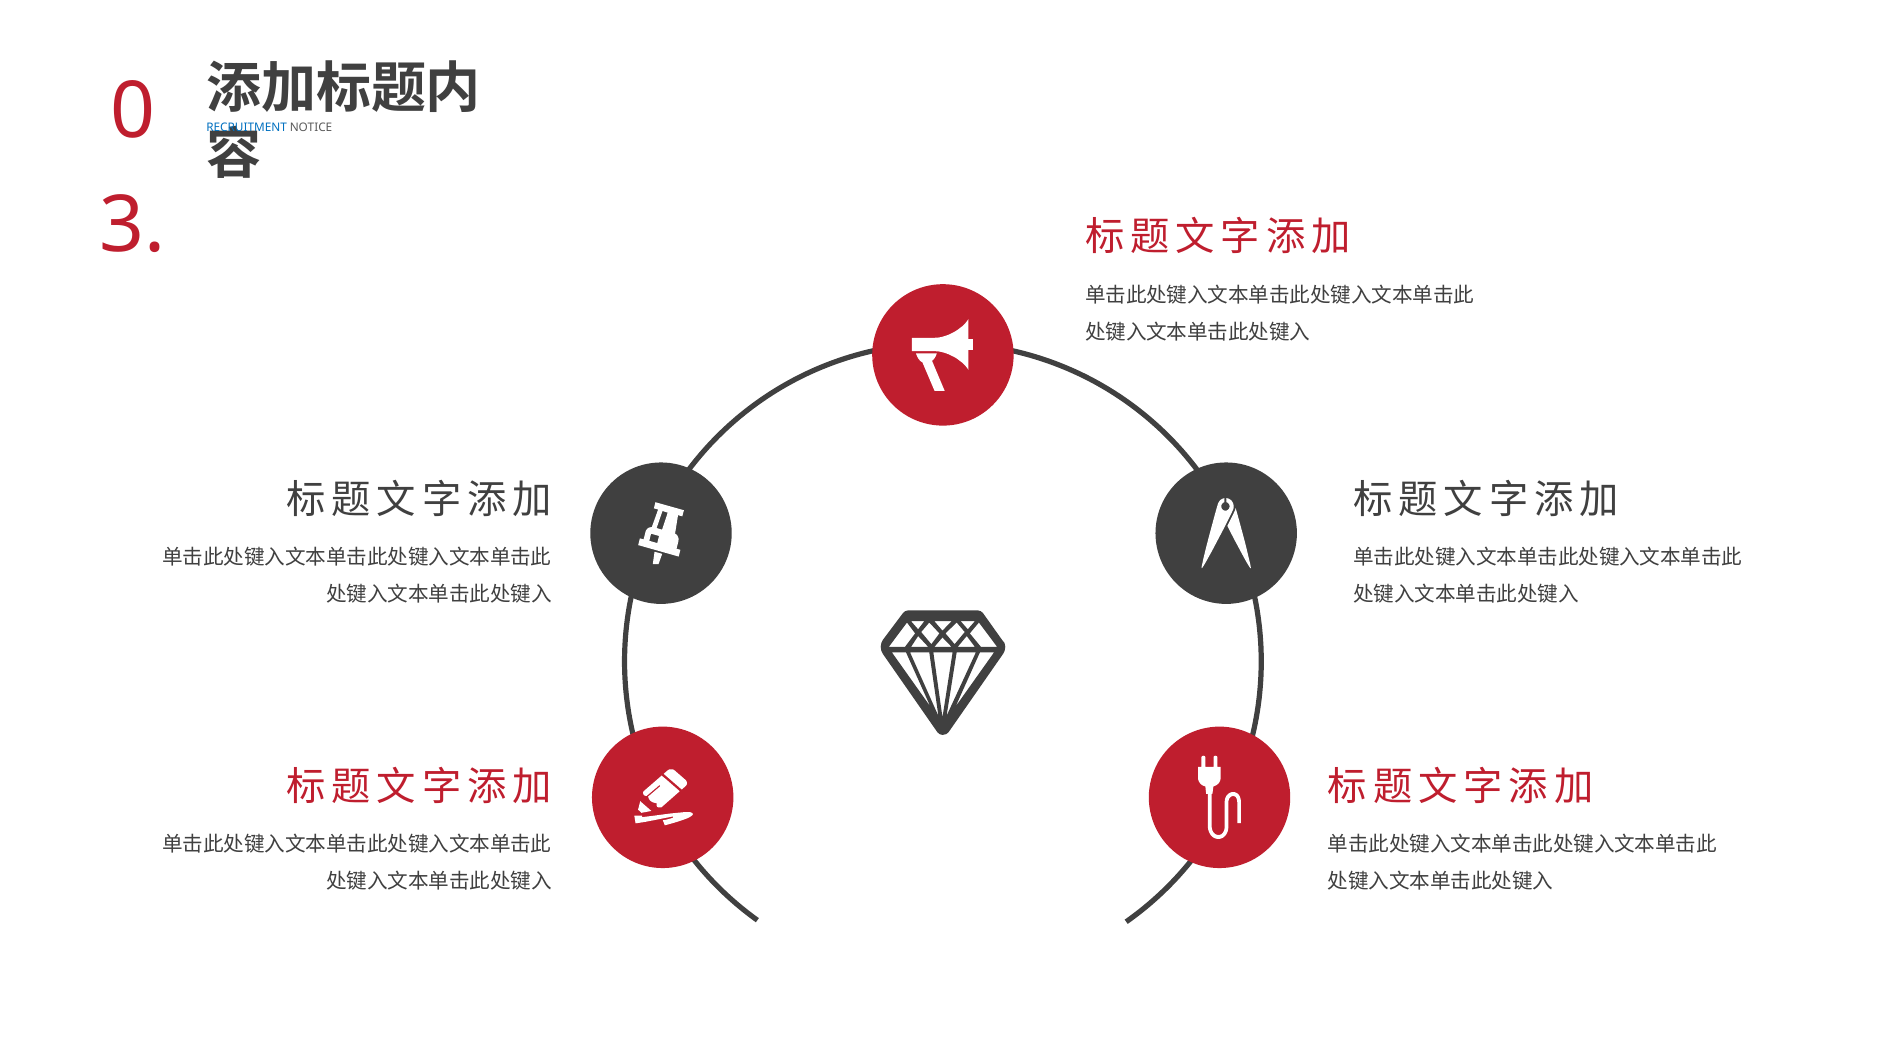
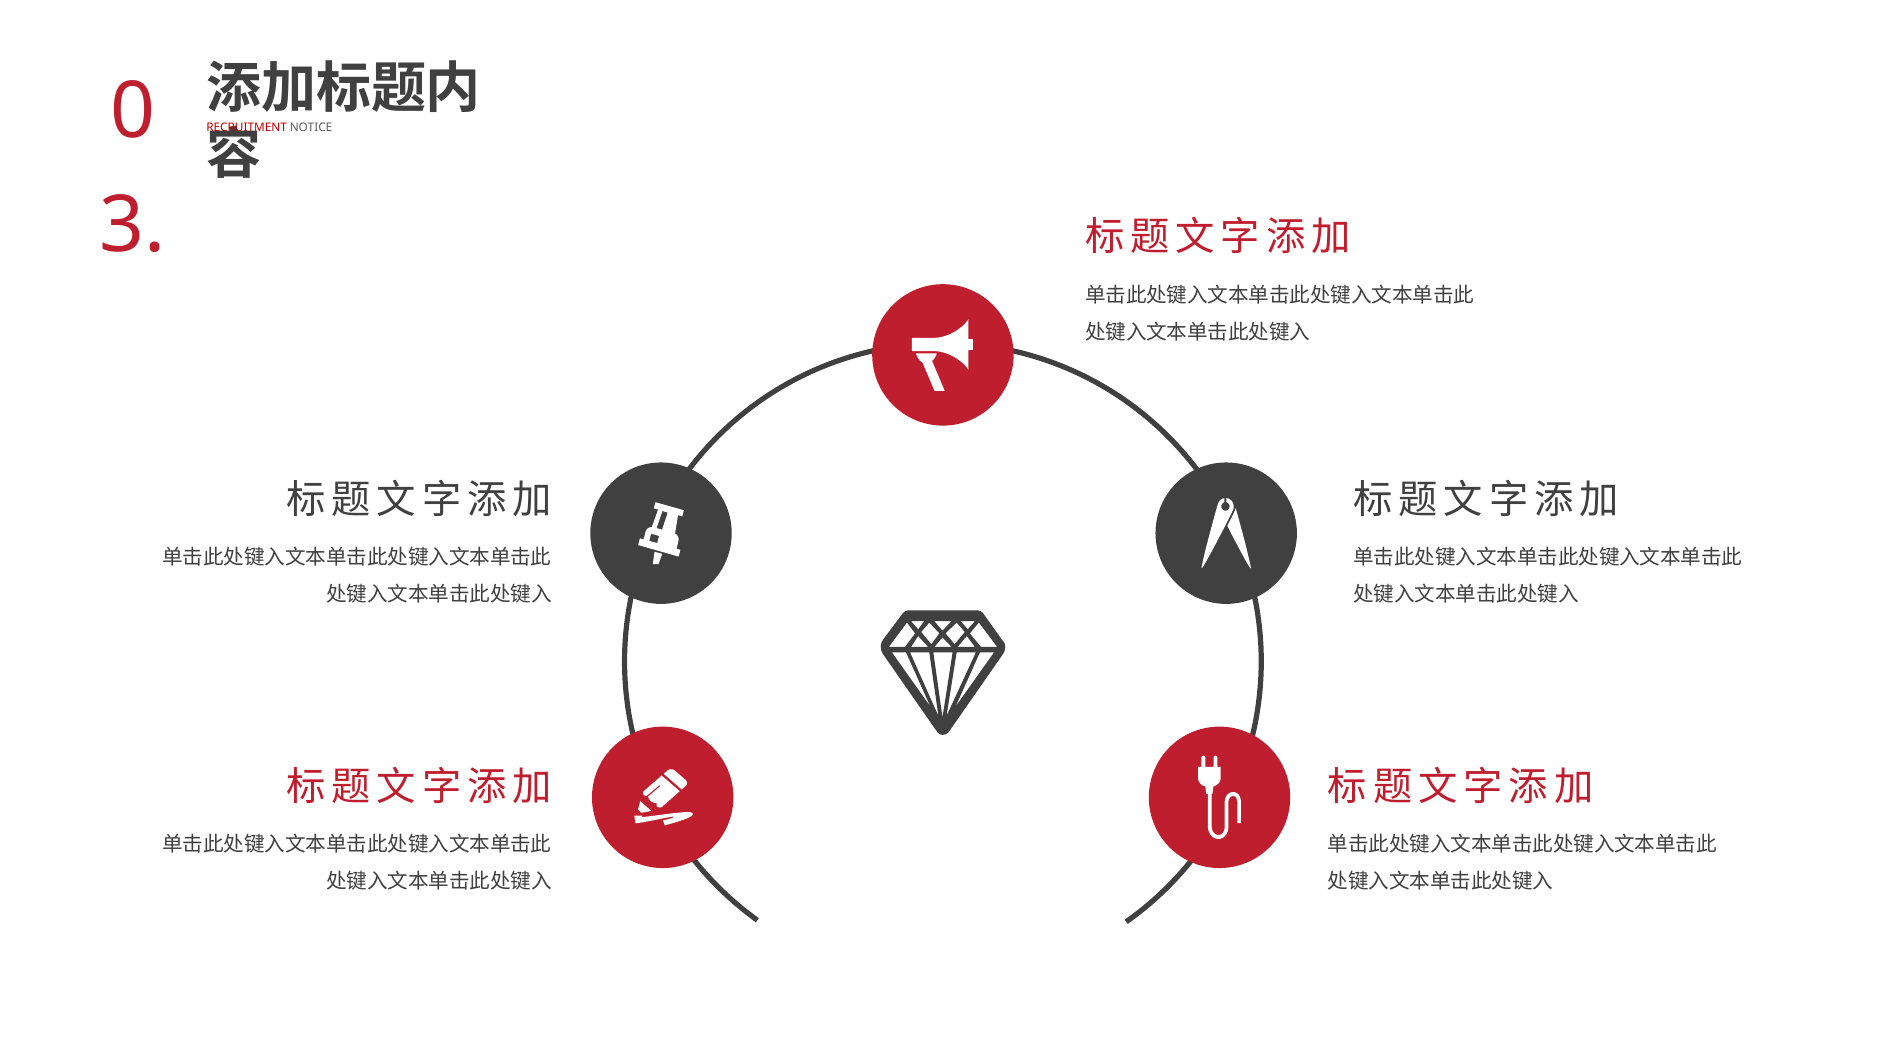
RECRUITMENT colour: blue -> red
